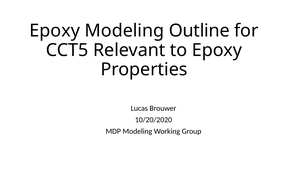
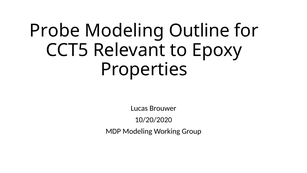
Epoxy at (55, 31): Epoxy -> Probe
